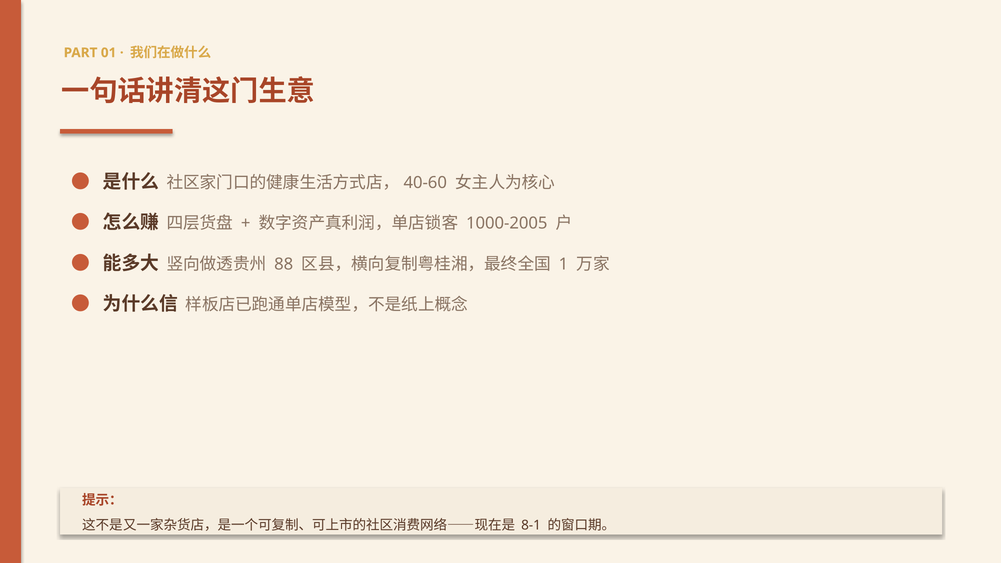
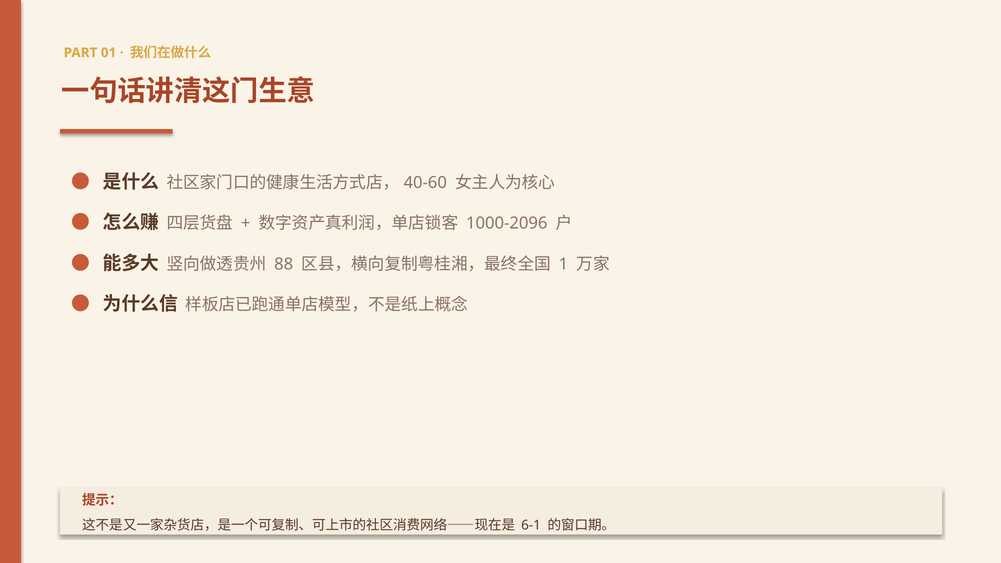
1000-2005: 1000-2005 -> 1000-2096
8-1: 8-1 -> 6-1
